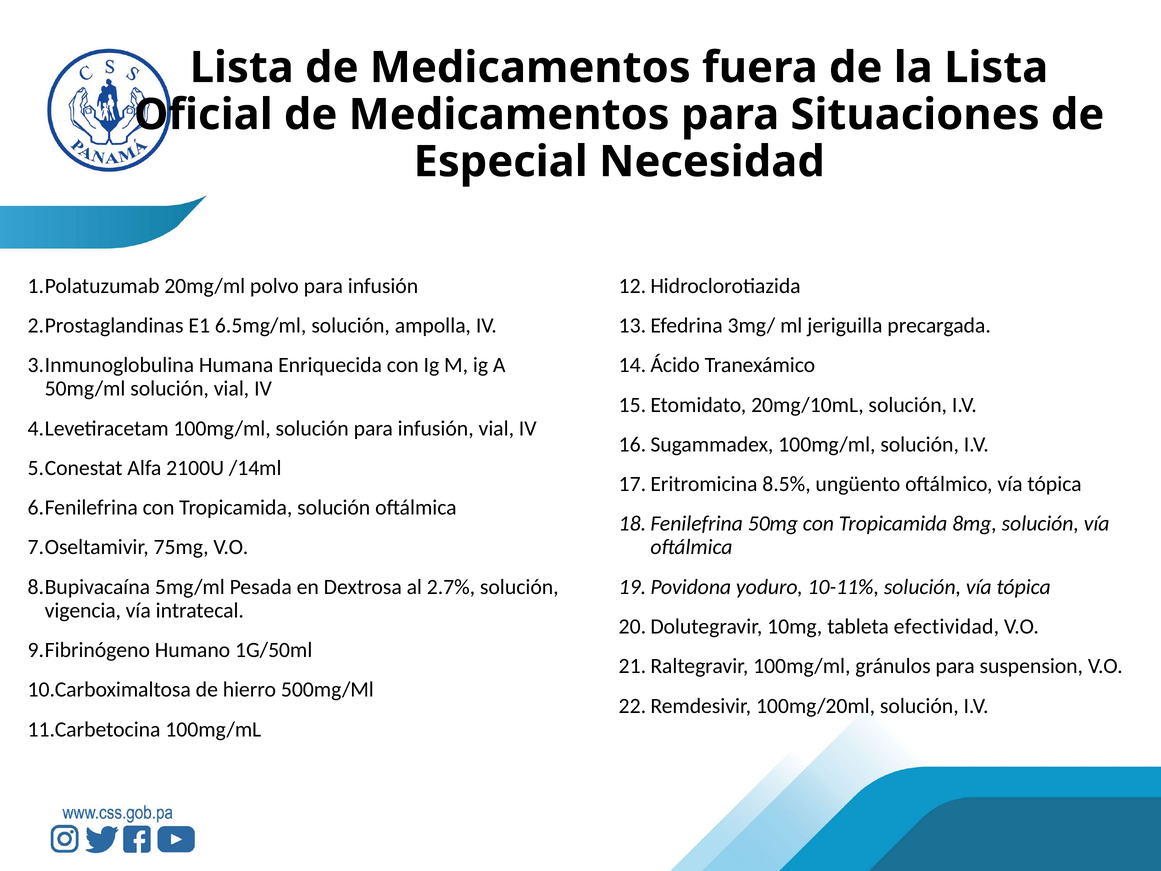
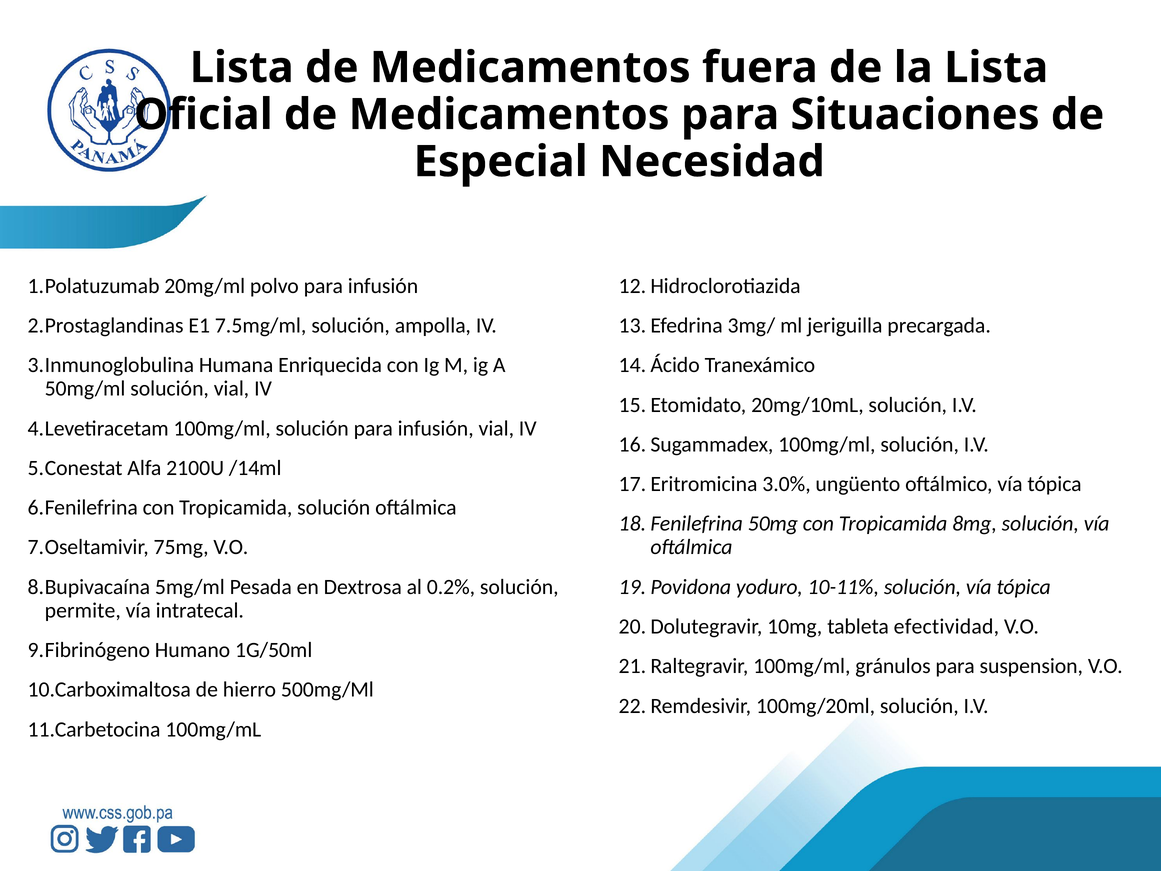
6.5mg/ml: 6.5mg/ml -> 7.5mg/ml
8.5%: 8.5% -> 3.0%
2.7%: 2.7% -> 0.2%
vigencia: vigencia -> permite
